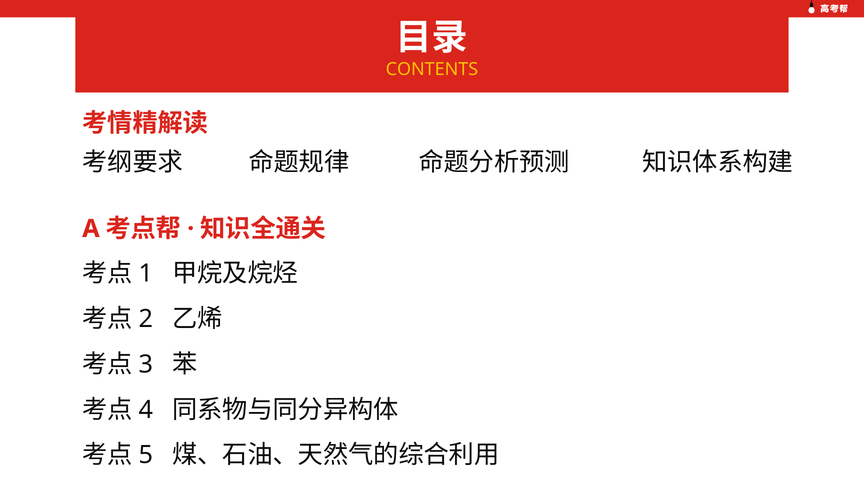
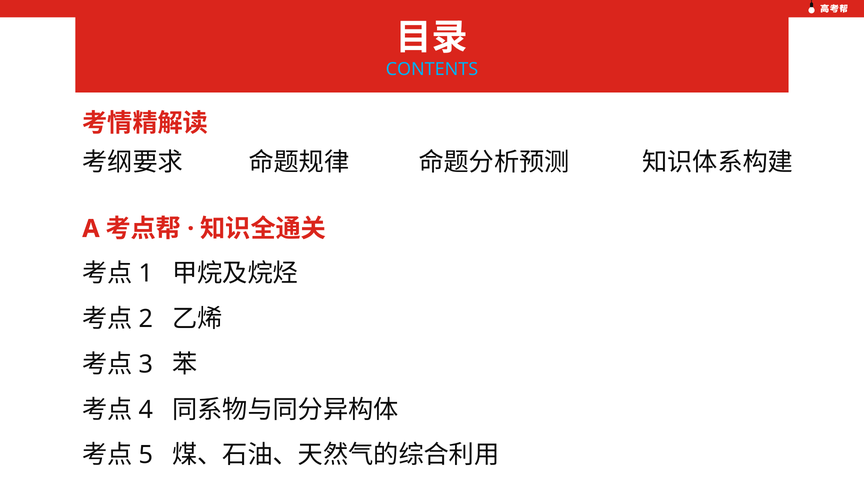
CONTENTS colour: yellow -> light blue
